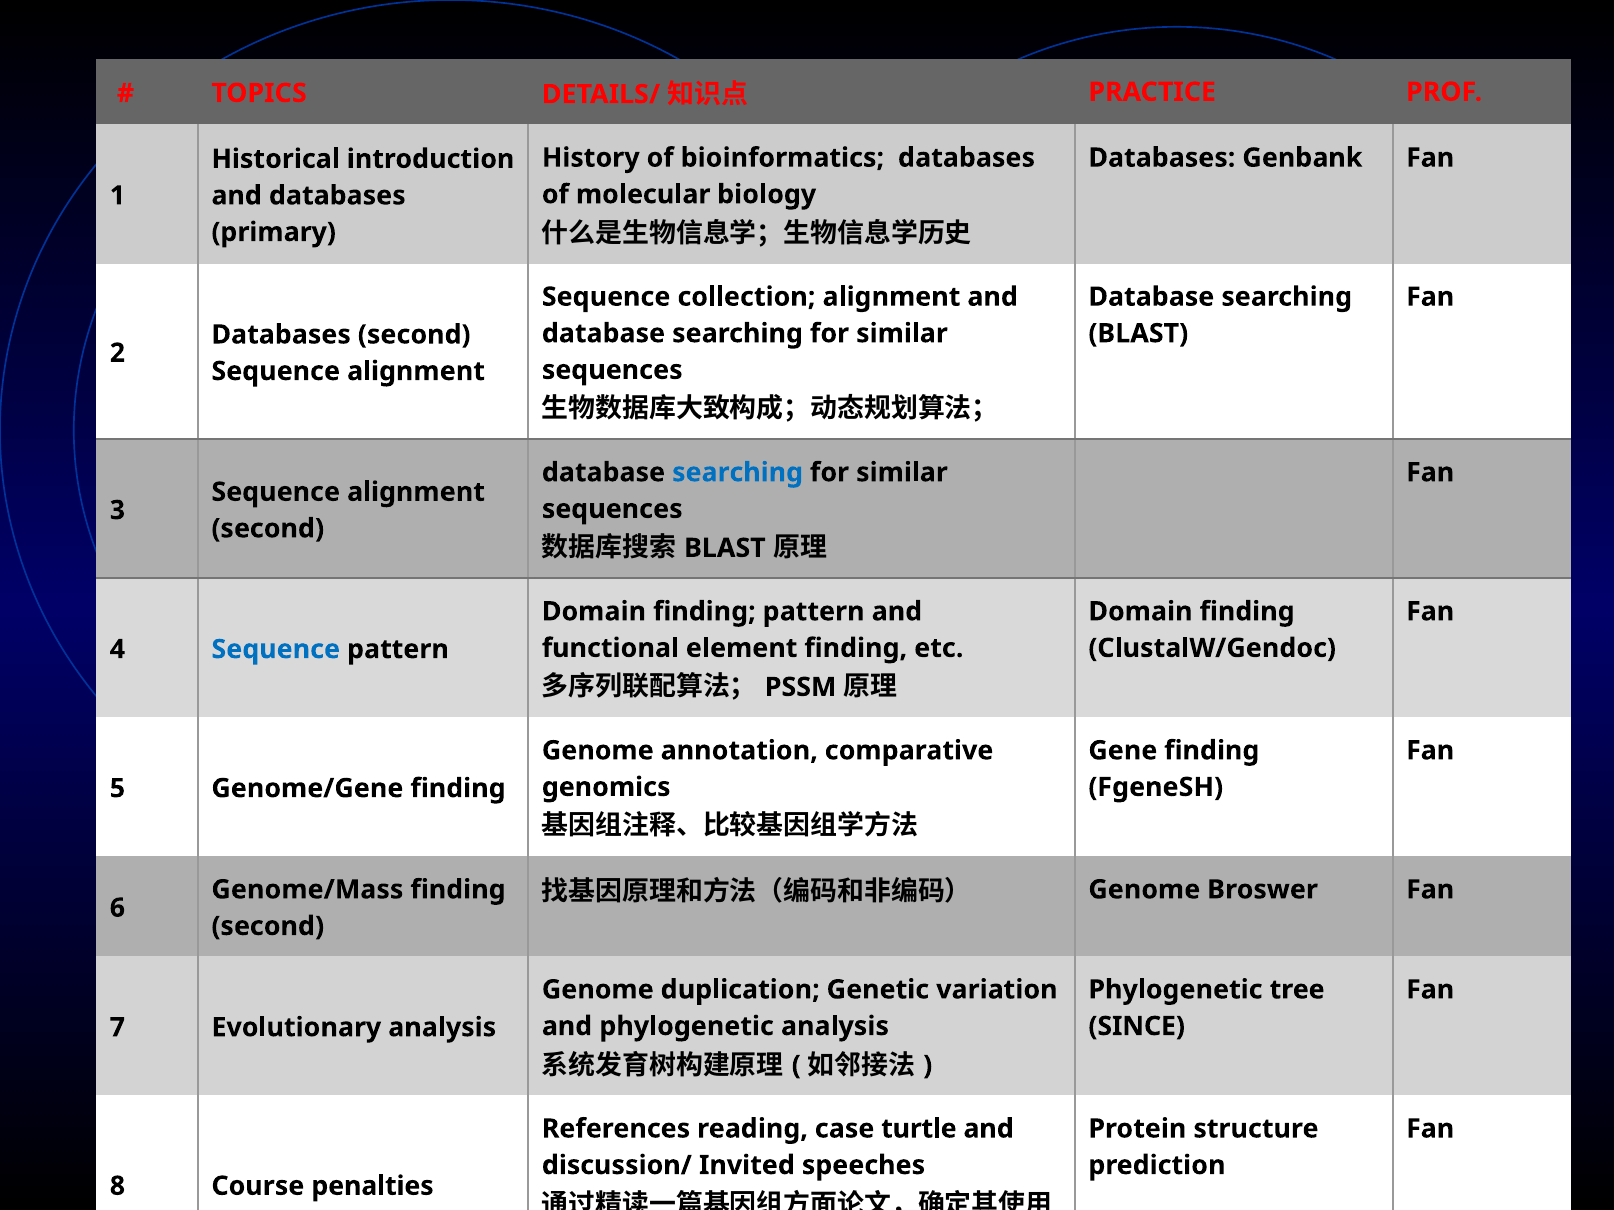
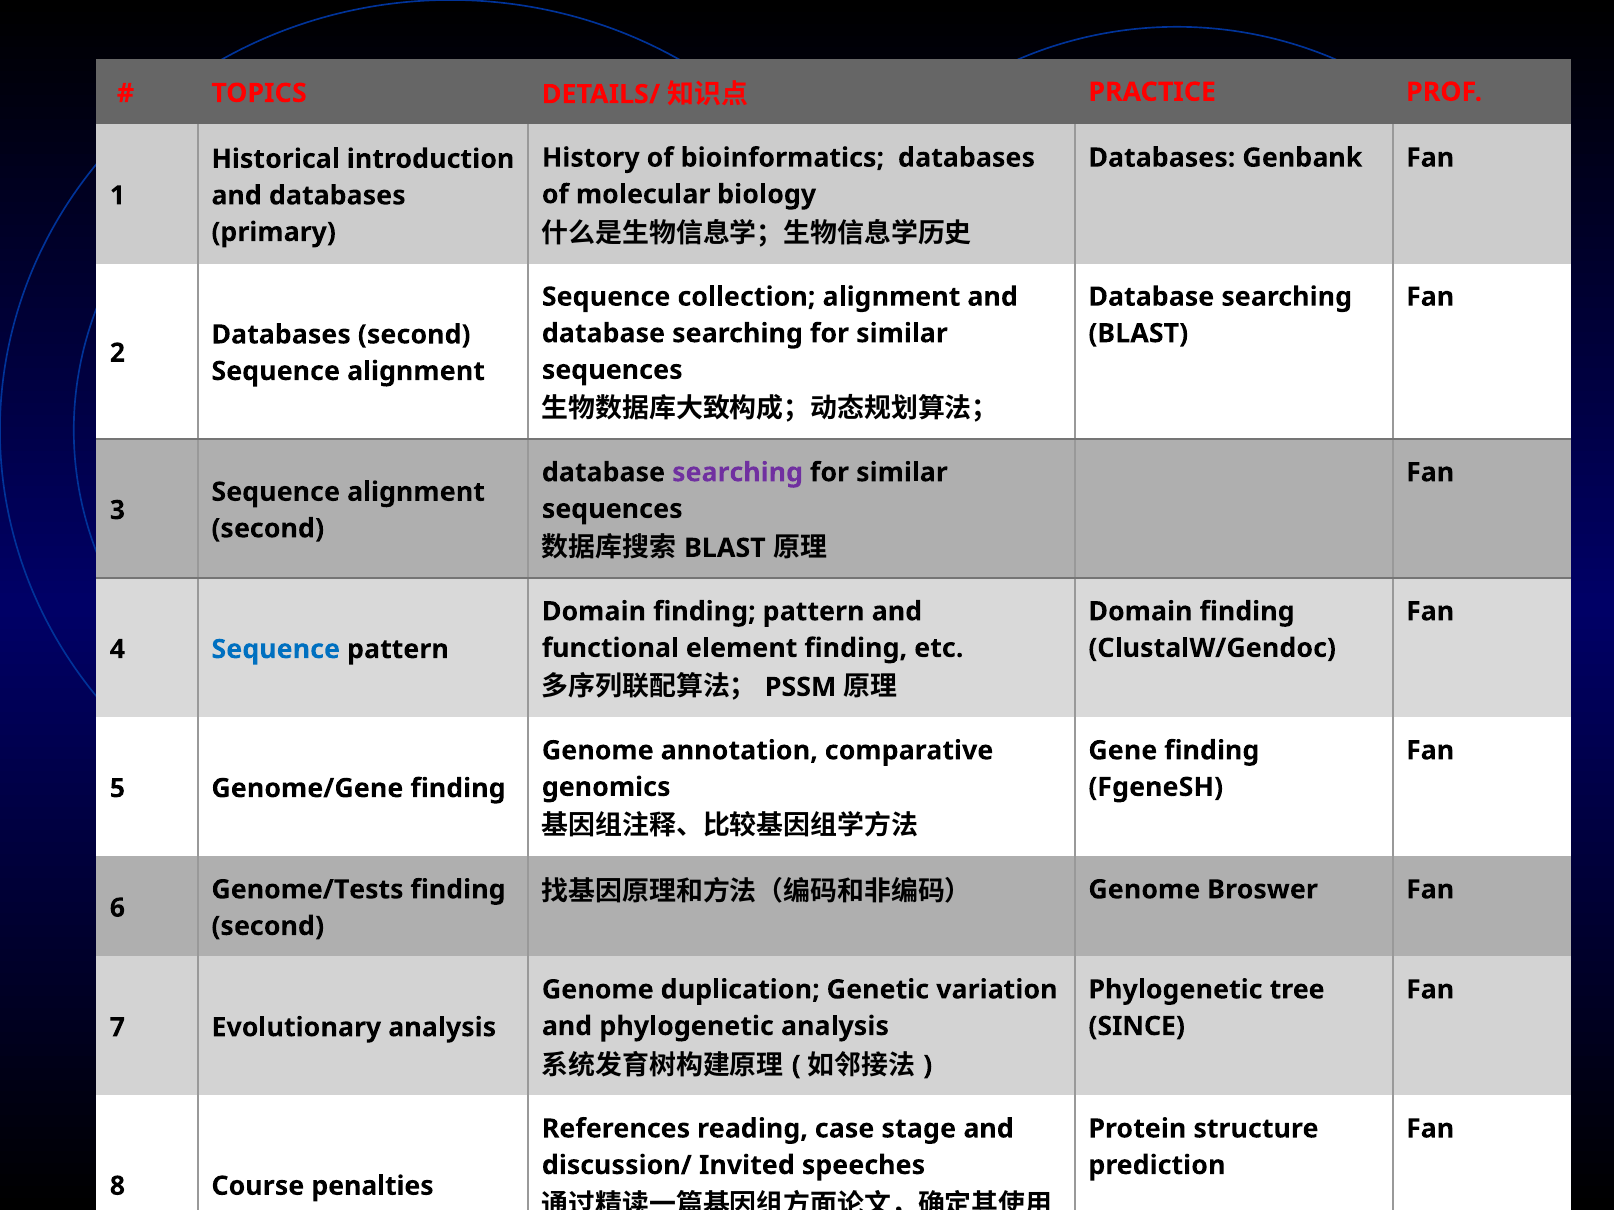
searching at (738, 473) colour: blue -> purple
Genome/Mass: Genome/Mass -> Genome/Tests
turtle: turtle -> stage
